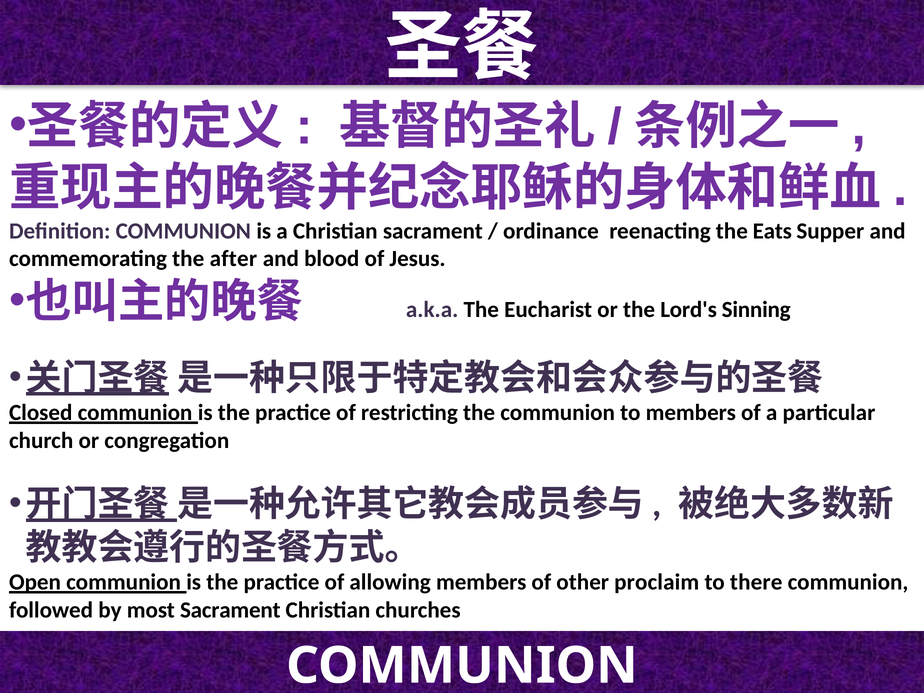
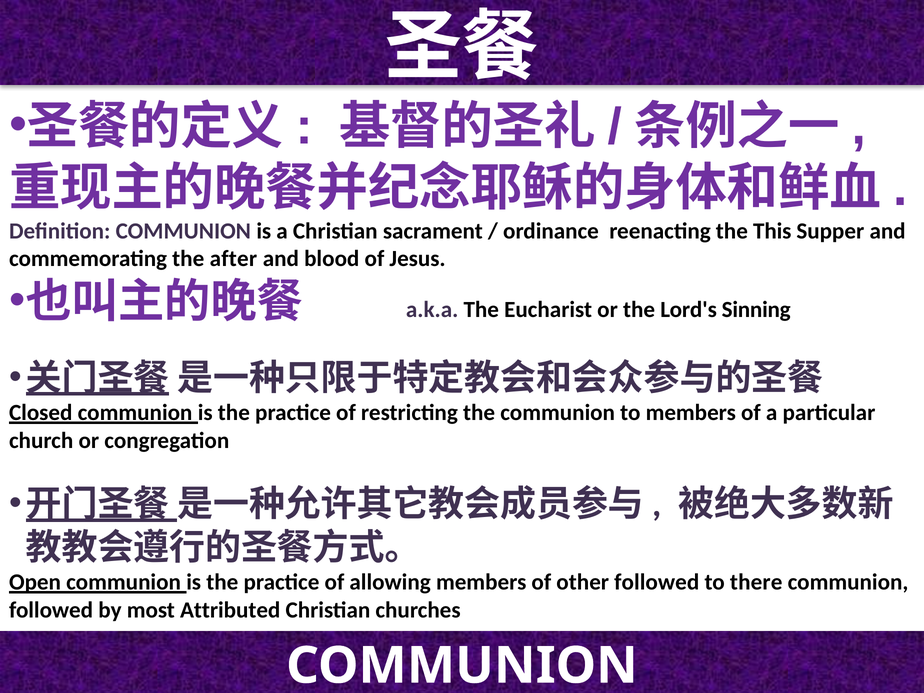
Eats: Eats -> This
other proclaim: proclaim -> followed
most Sacrament: Sacrament -> Attributed
